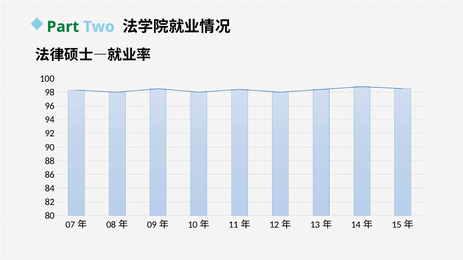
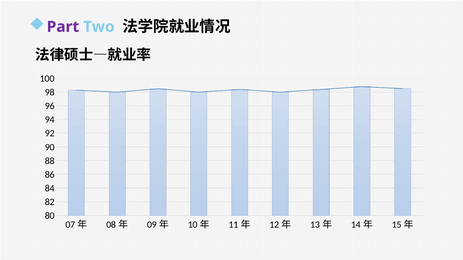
Part colour: green -> purple
